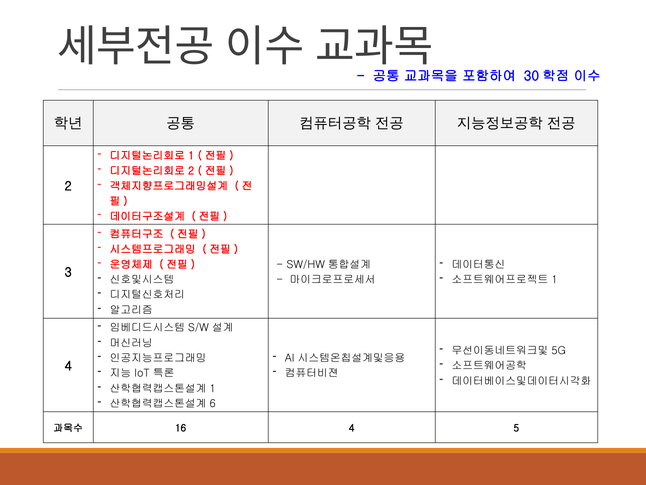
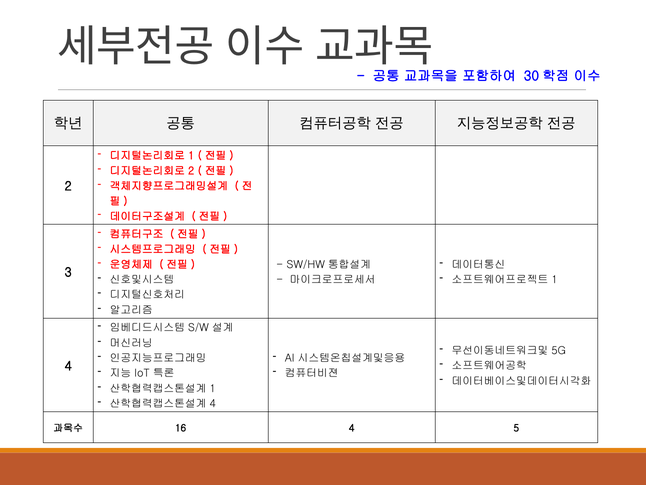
6 at (213, 403): 6 -> 4
